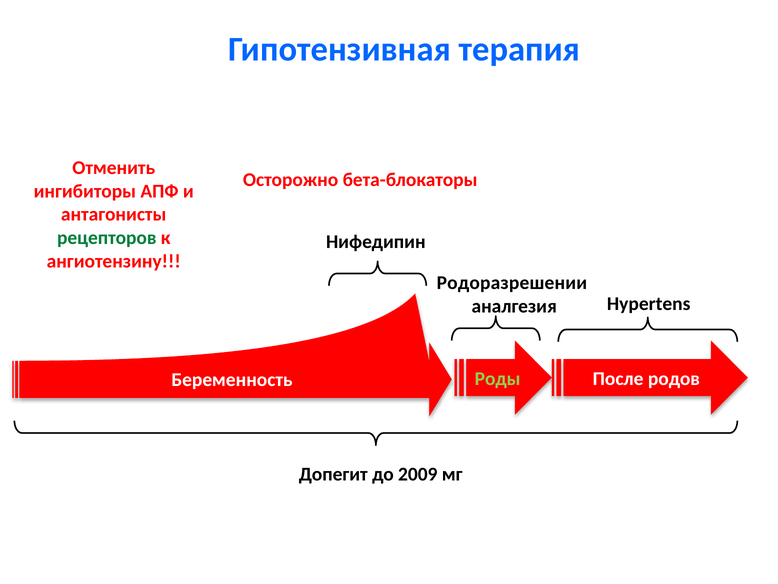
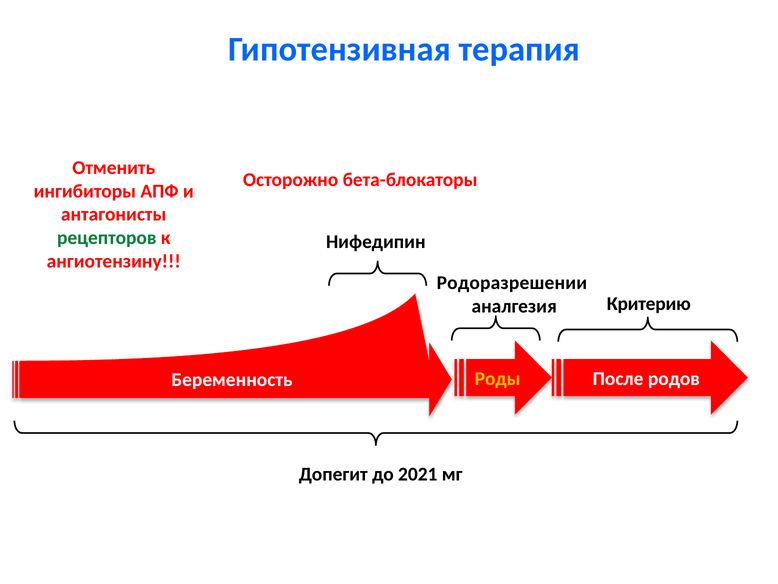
Hypertens: Hypertens -> Критерию
Роды colour: light green -> yellow
2009: 2009 -> 2021
